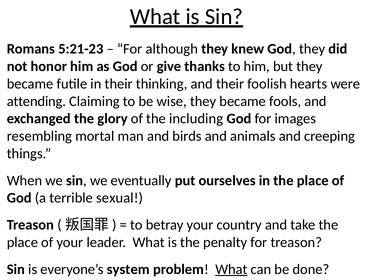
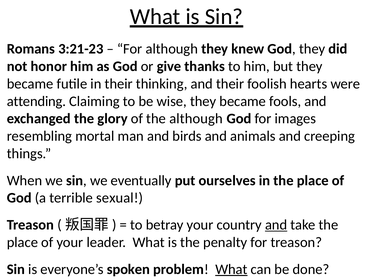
5:21-23: 5:21-23 -> 3:21-23
the including: including -> although
and at (276, 225) underline: none -> present
system: system -> spoken
